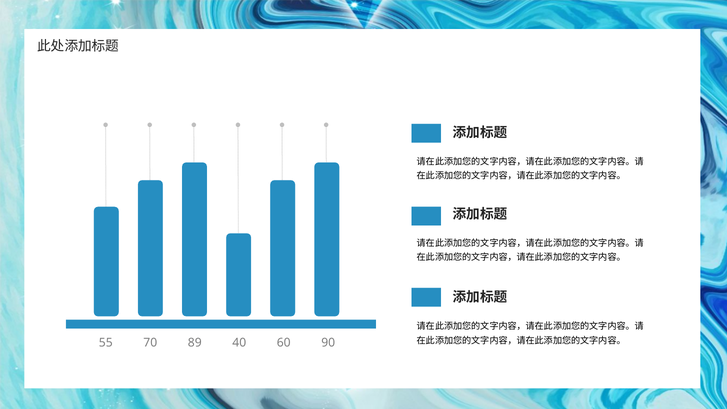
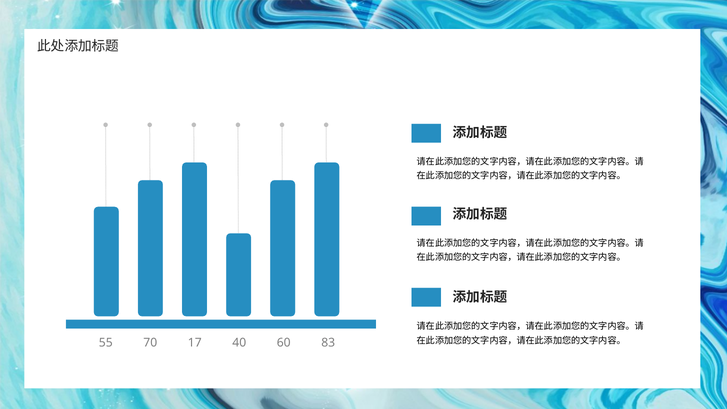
89: 89 -> 17
90: 90 -> 83
